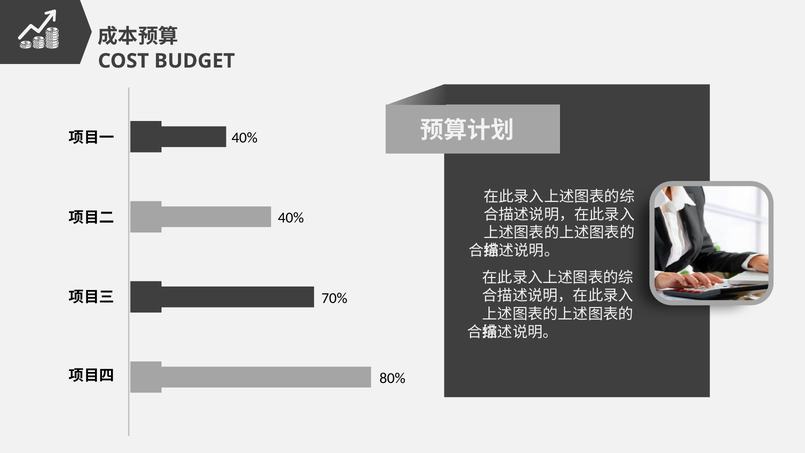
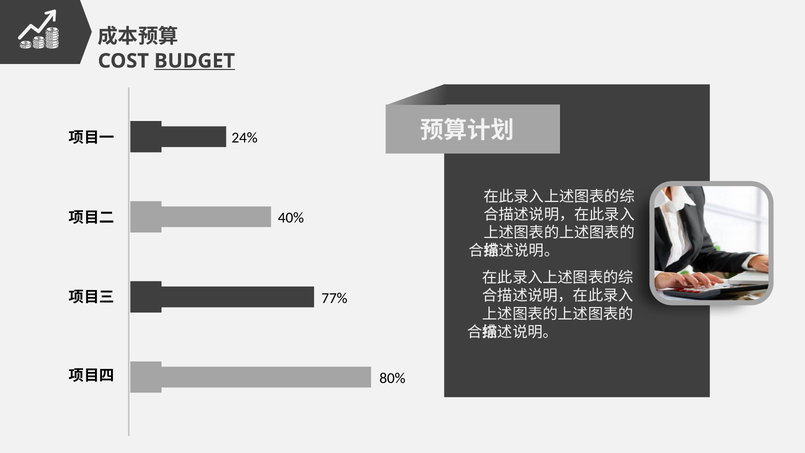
BUDGET underline: none -> present
40% at (245, 138): 40% -> 24%
70%: 70% -> 77%
